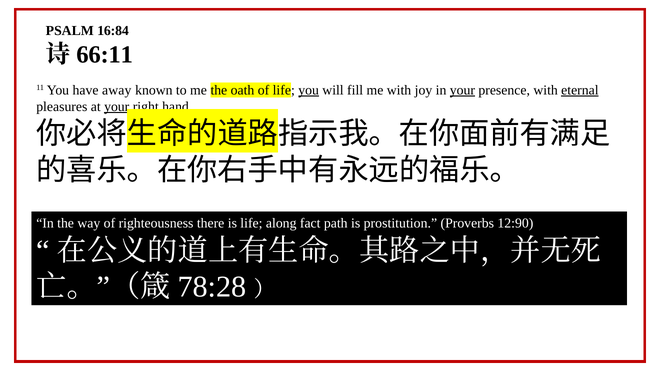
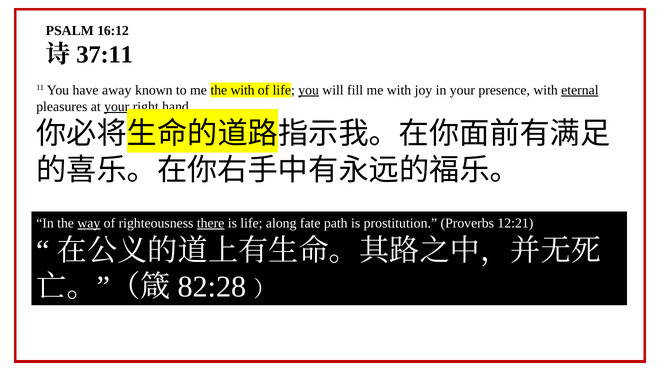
16:84: 16:84 -> 16:12
66:11: 66:11 -> 37:11
the oath: oath -> with
your at (462, 90) underline: present -> none
way underline: none -> present
there underline: none -> present
fact: fact -> fate
12:90: 12:90 -> 12:21
78:28: 78:28 -> 82:28
